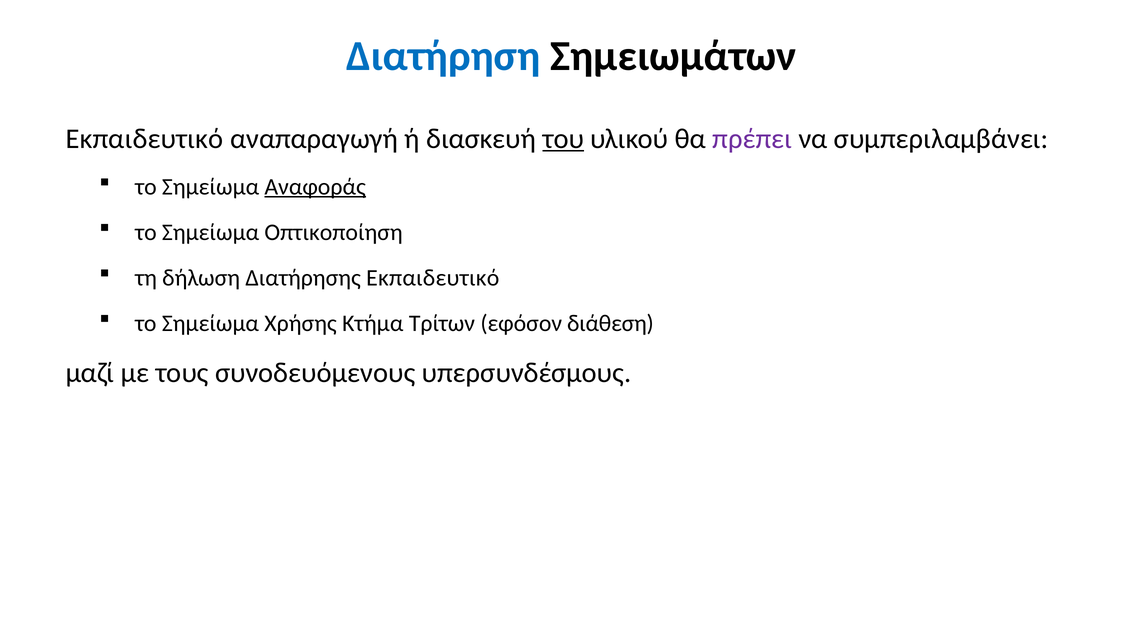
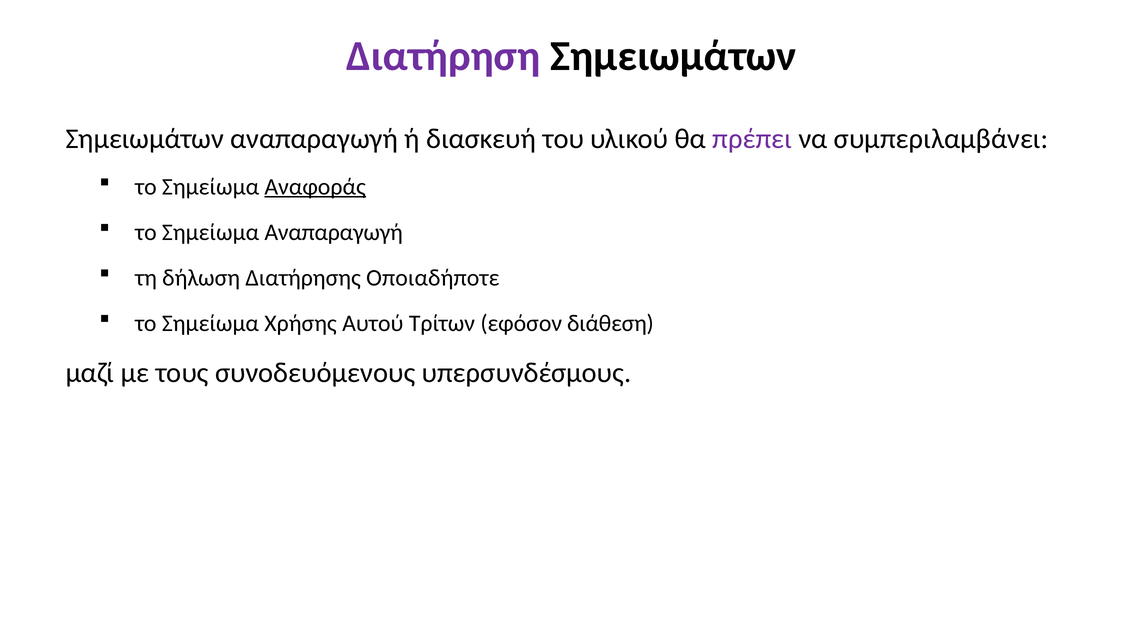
Διατήρηση colour: blue -> purple
Εκπαιδευτικό at (145, 139): Εκπαιδευτικό -> Σημειωμάτων
του underline: present -> none
Σημείωμα Οπτικοποίηση: Οπτικοποίηση -> Αναπαραγωγή
Διατήρησης Εκπαιδευτικό: Εκπαιδευτικό -> Οποιαδήποτε
Κτήμα: Κτήμα -> Αυτού
